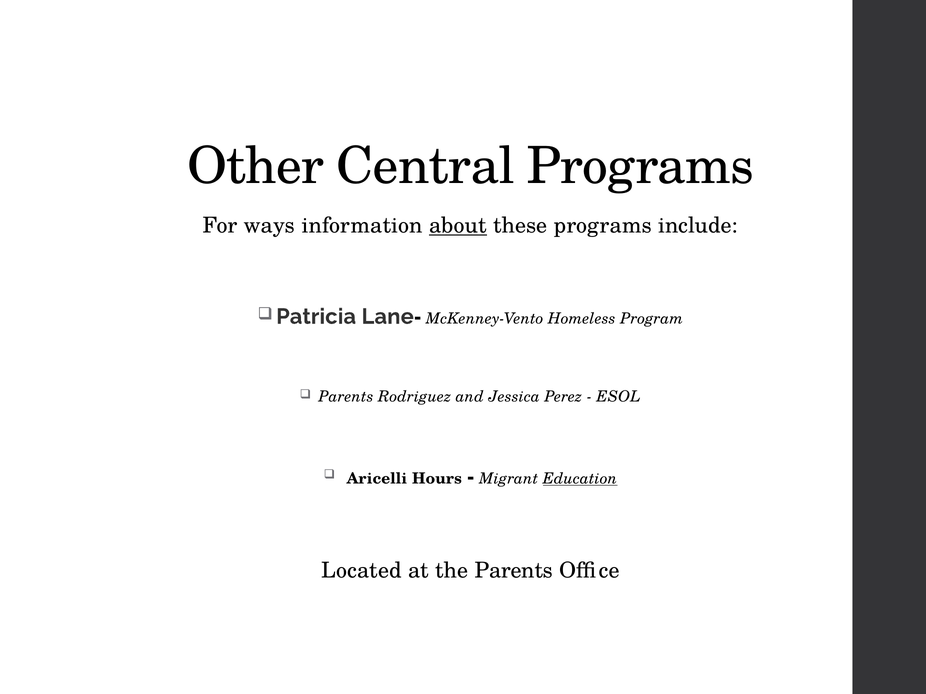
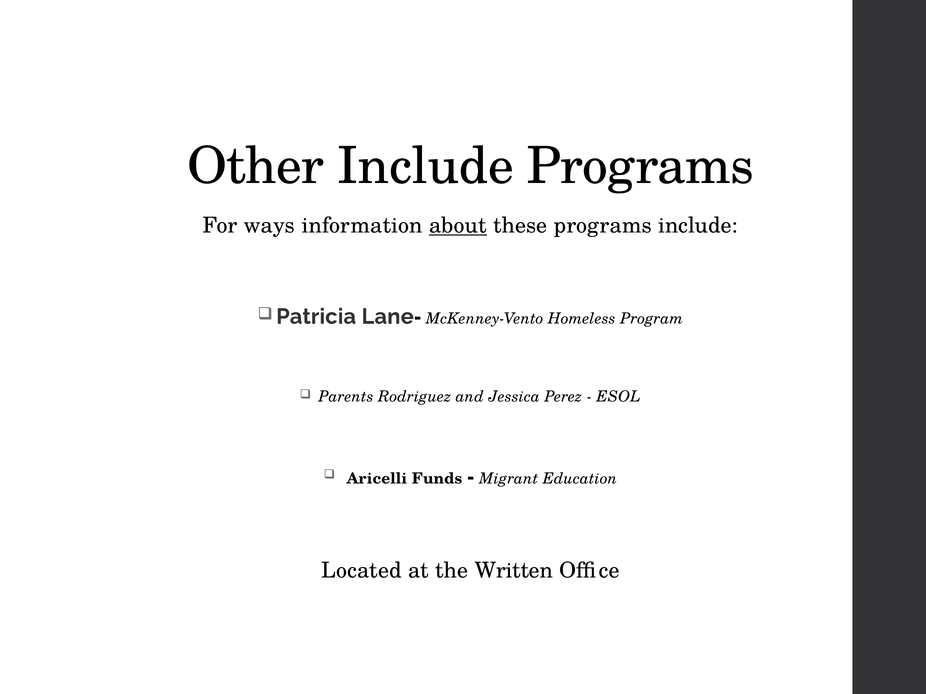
Other Central: Central -> Include
Hours: Hours -> Funds
Education underline: present -> none
the Parents: Parents -> Written
